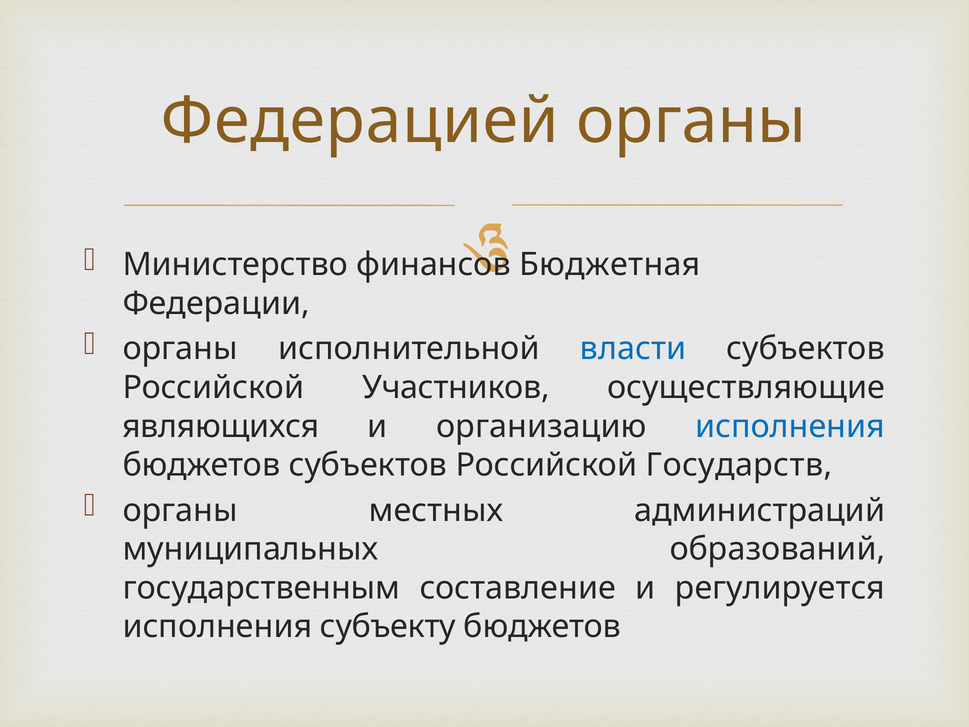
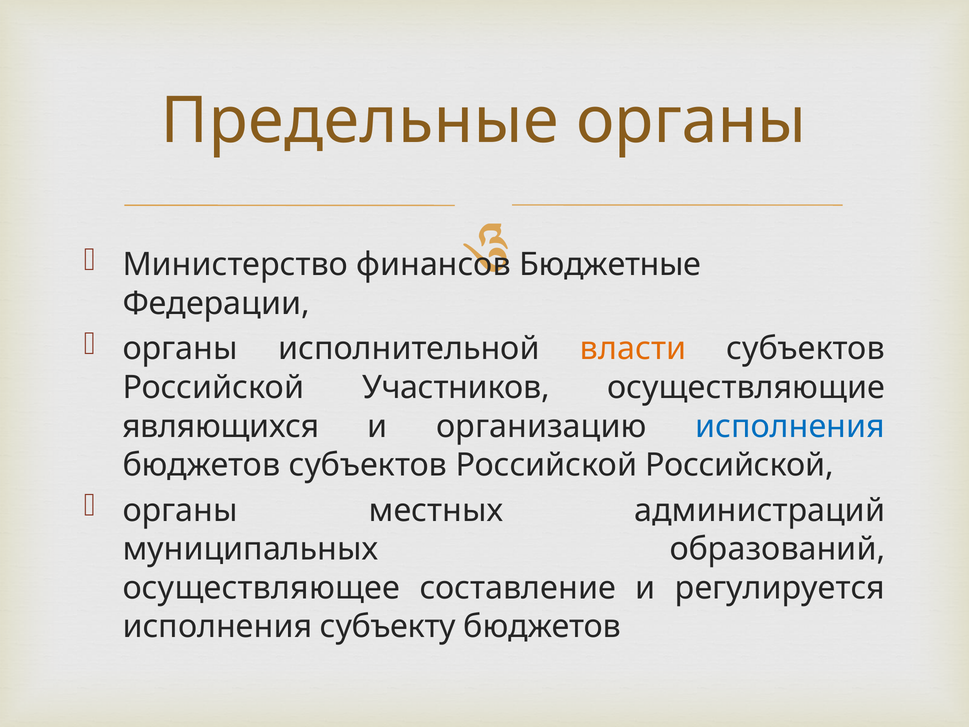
Федерацией: Федерацией -> Предельные
Бюджетная: Бюджетная -> Бюджетные
власти colour: blue -> orange
Российской Государств: Государств -> Российской
государственным: государственным -> осуществляющее
